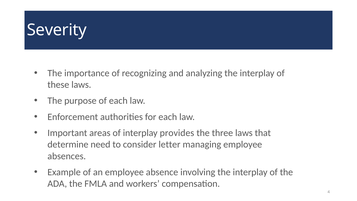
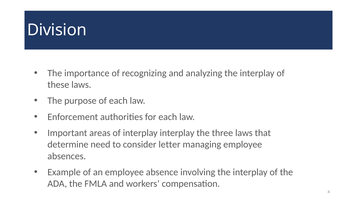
Severity: Severity -> Division
interplay provides: provides -> interplay
